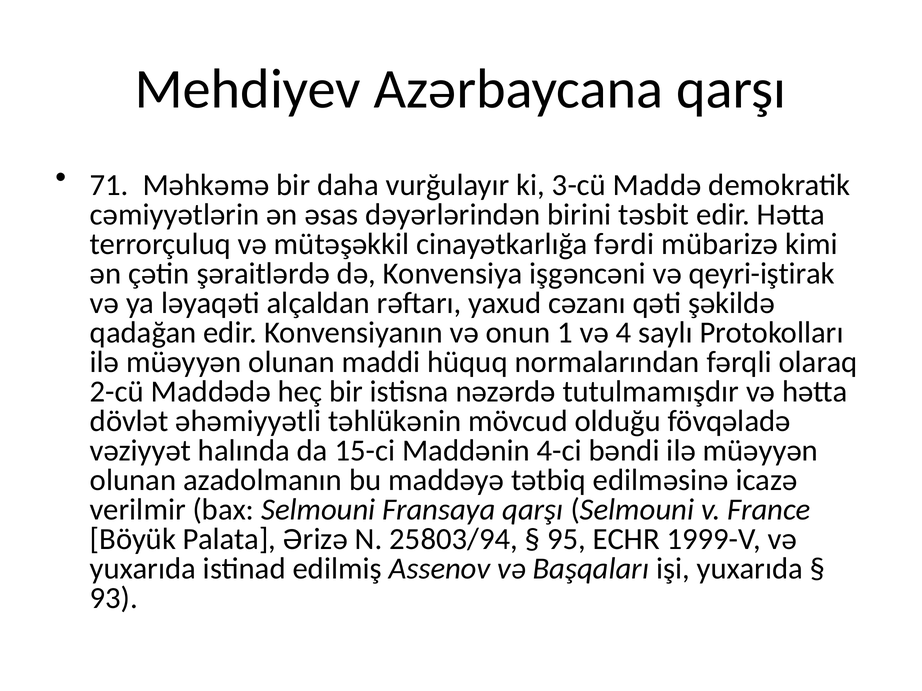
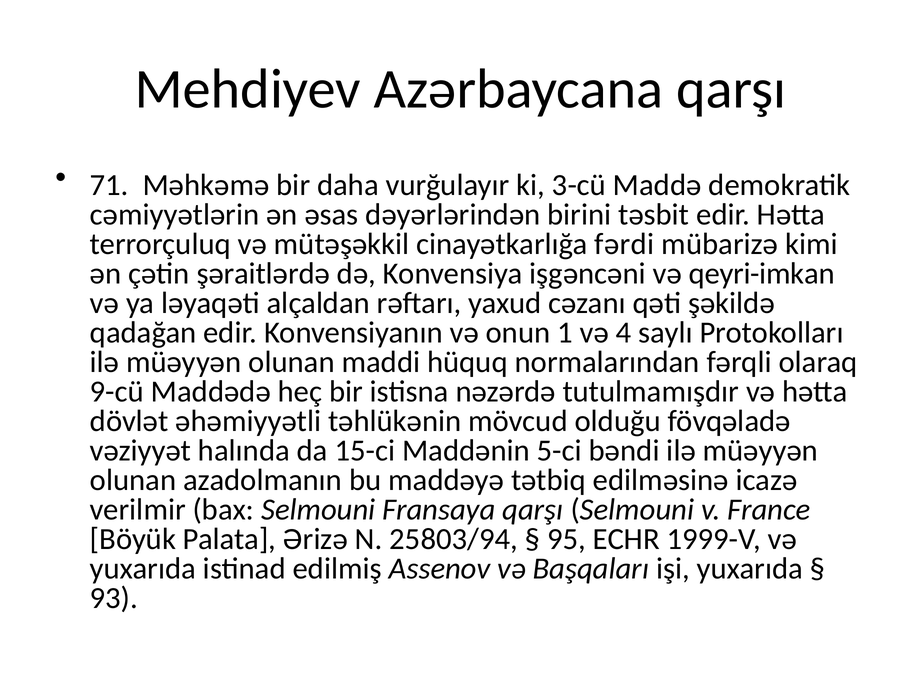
qeyri-iştirak: qeyri-iştirak -> qeyri-imkan
2-cü: 2-cü -> 9-cü
4-ci: 4-ci -> 5-ci
